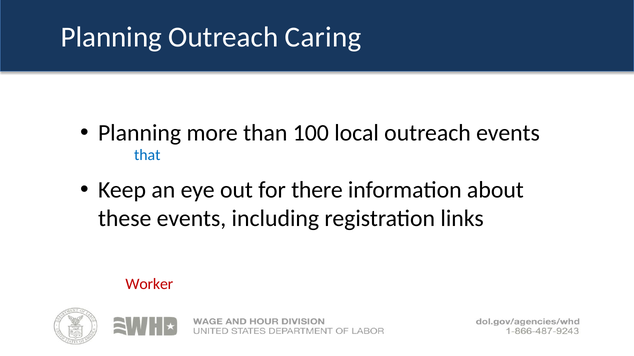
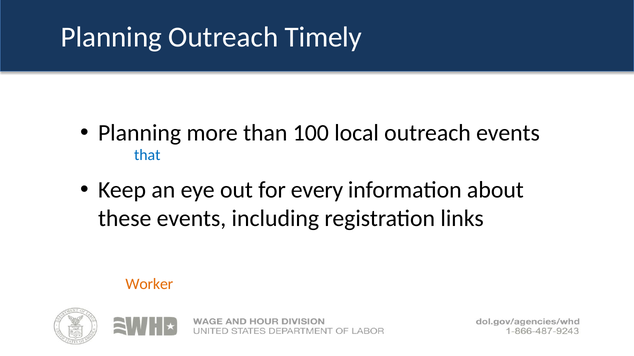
Caring: Caring -> Timely
there: there -> every
Worker colour: red -> orange
